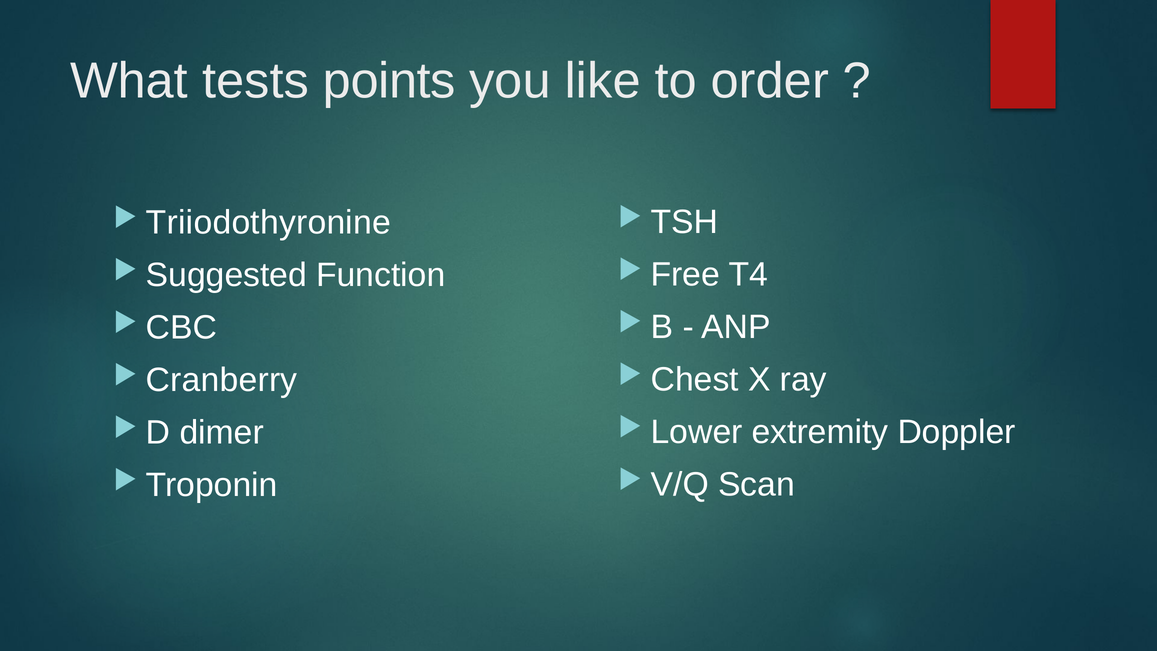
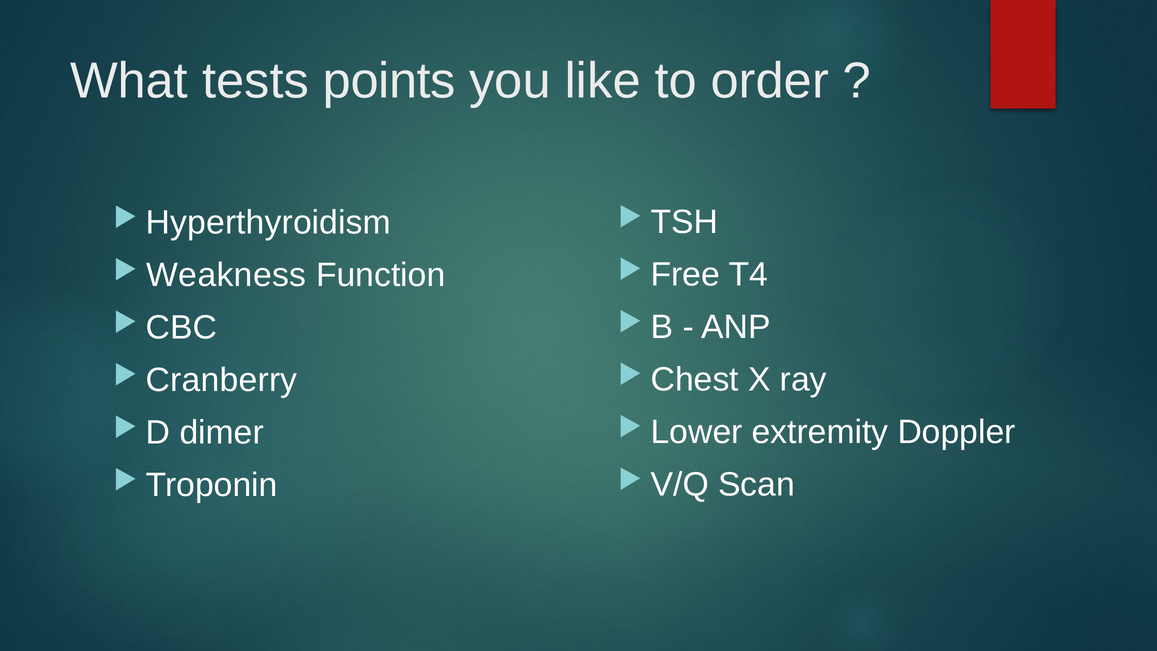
Triiodothyronine: Triiodothyronine -> Hyperthyroidism
Suggested: Suggested -> Weakness
